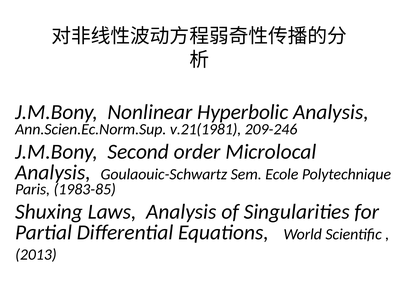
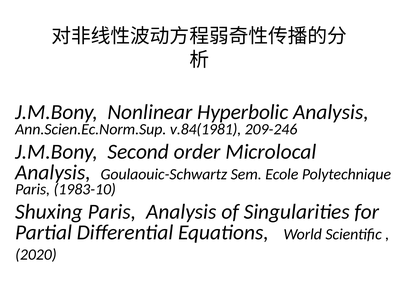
v.21(1981: v.21(1981 -> v.84(1981
1983-85: 1983-85 -> 1983-10
Shuxing Laws: Laws -> Paris
2013: 2013 -> 2020
